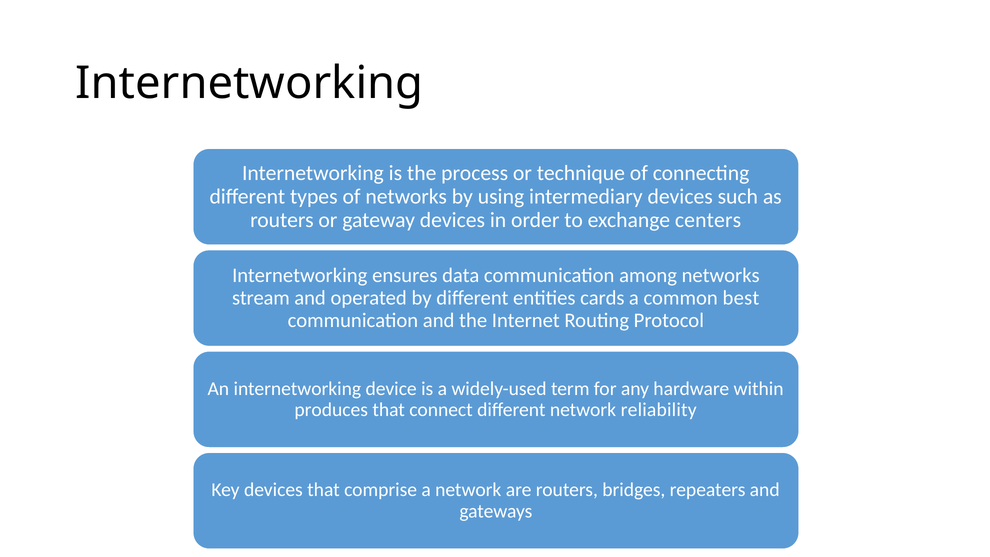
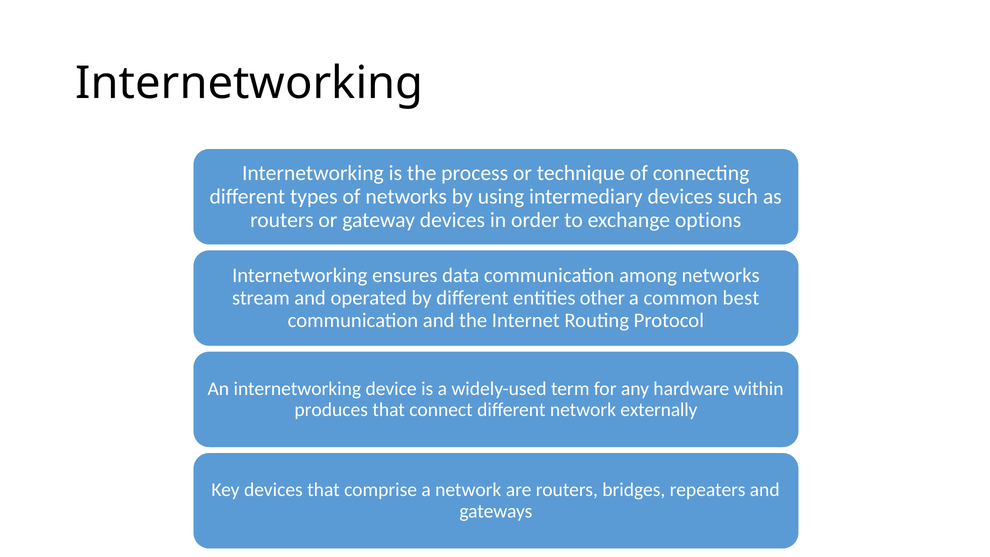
centers: centers -> options
cards: cards -> other
reliability: reliability -> externally
